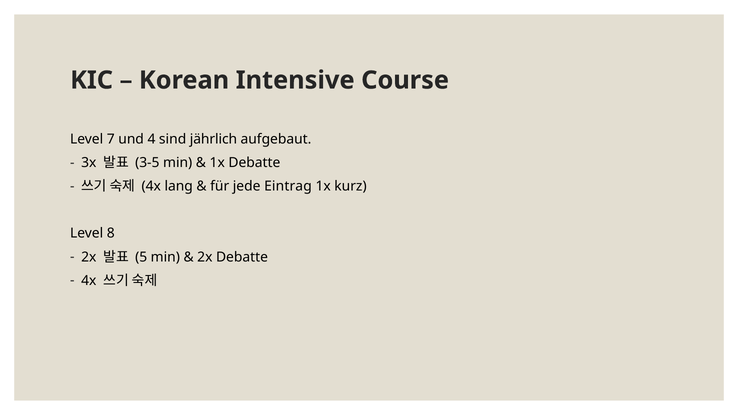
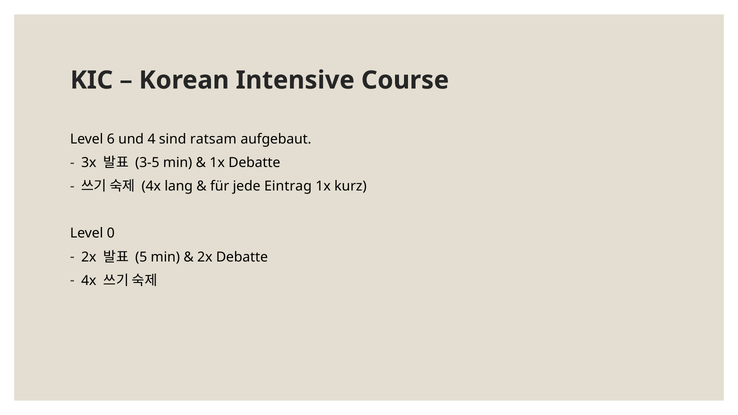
7: 7 -> 6
jährlich: jährlich -> ratsam
8: 8 -> 0
